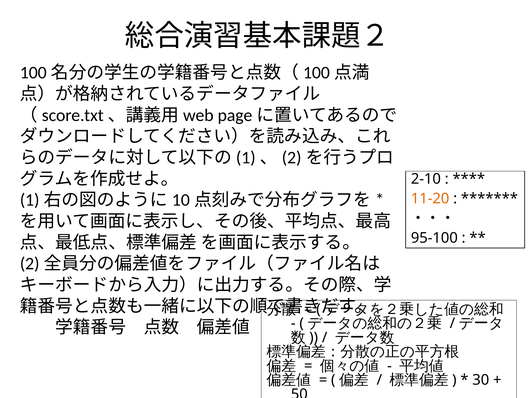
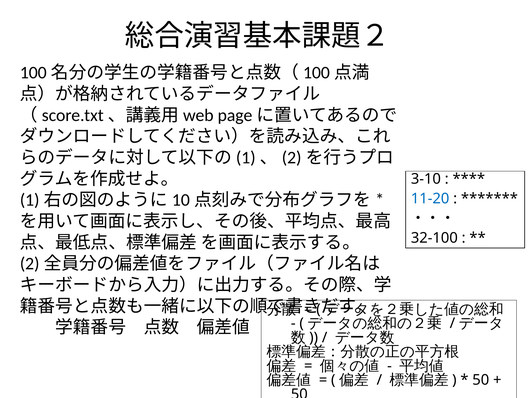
2-10: 2-10 -> 3-10
11-20 colour: orange -> blue
95-100: 95-100 -> 32-100
30 at (481, 380): 30 -> 50
